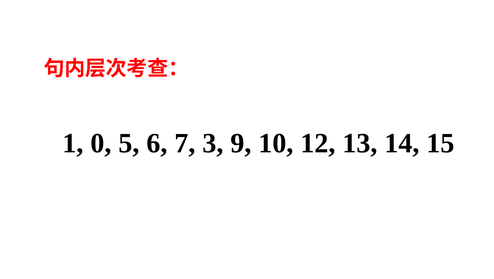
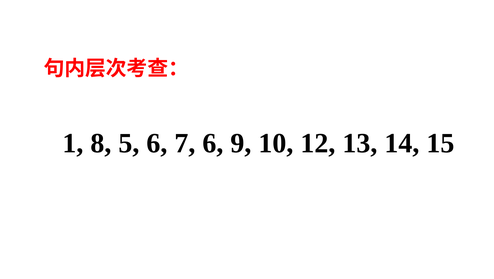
0: 0 -> 8
7 3: 3 -> 6
